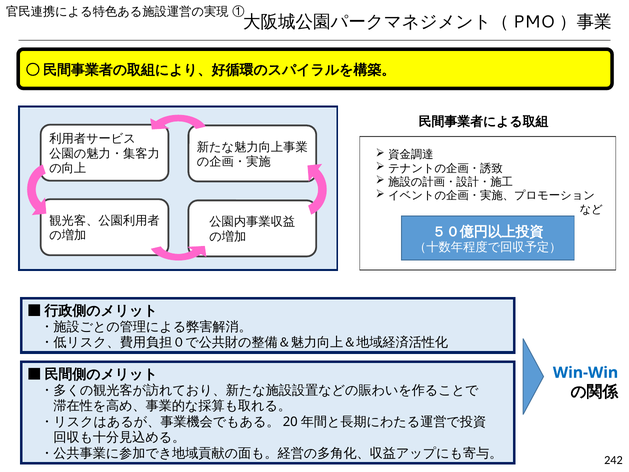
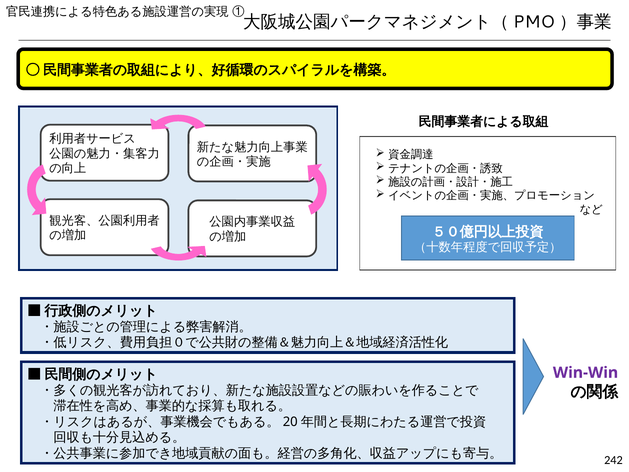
Win-Win colour: blue -> purple
